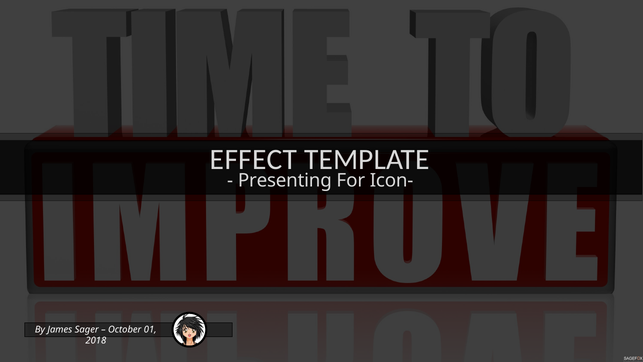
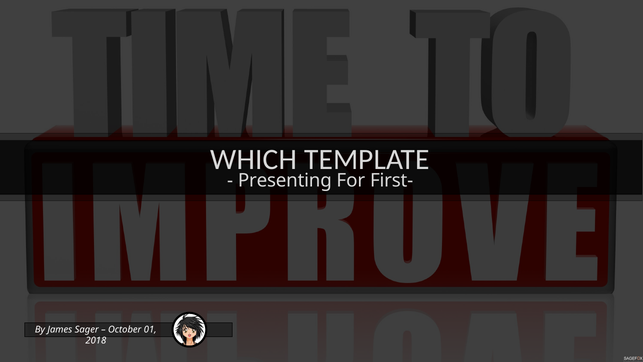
EFFECT: EFFECT -> WHICH
Icon-: Icon- -> First-
